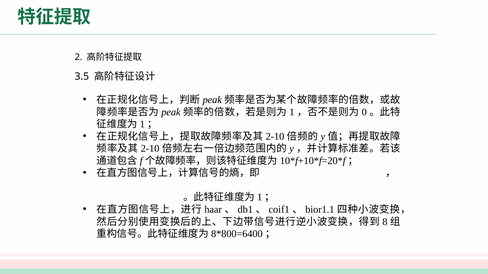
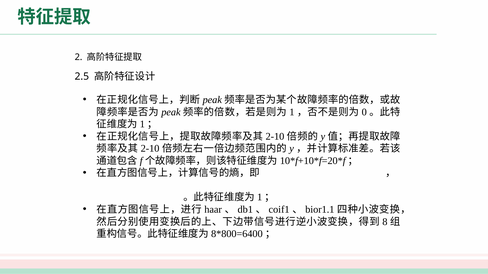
3.5: 3.5 -> 2.5
